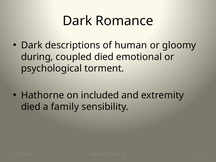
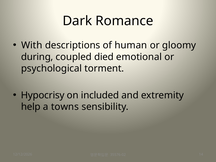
Dark at (32, 45): Dark -> With
Hathorne: Hathorne -> Hypocrisy
died at (31, 107): died -> help
family: family -> towns
